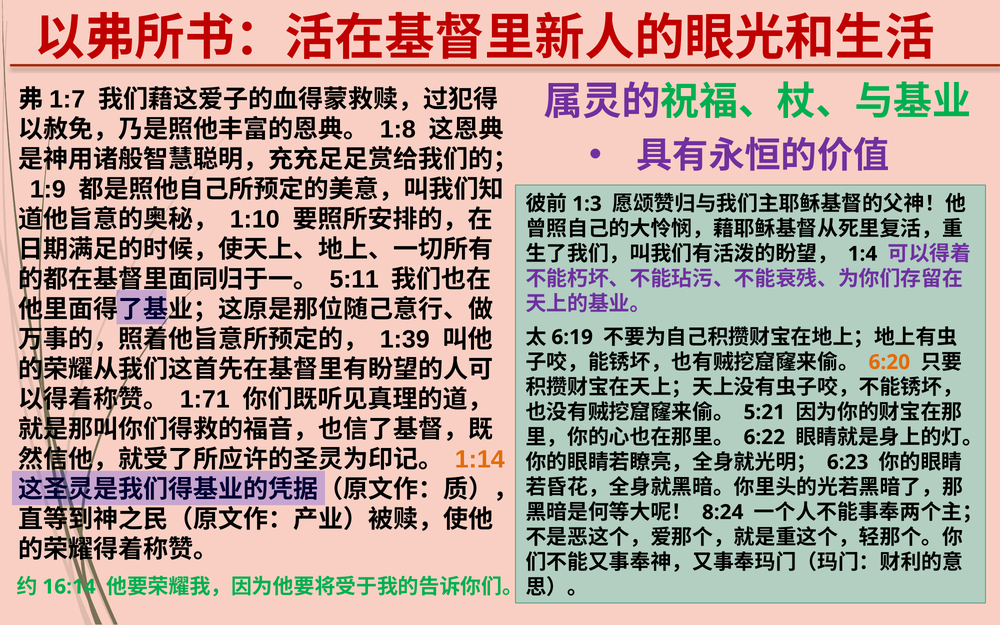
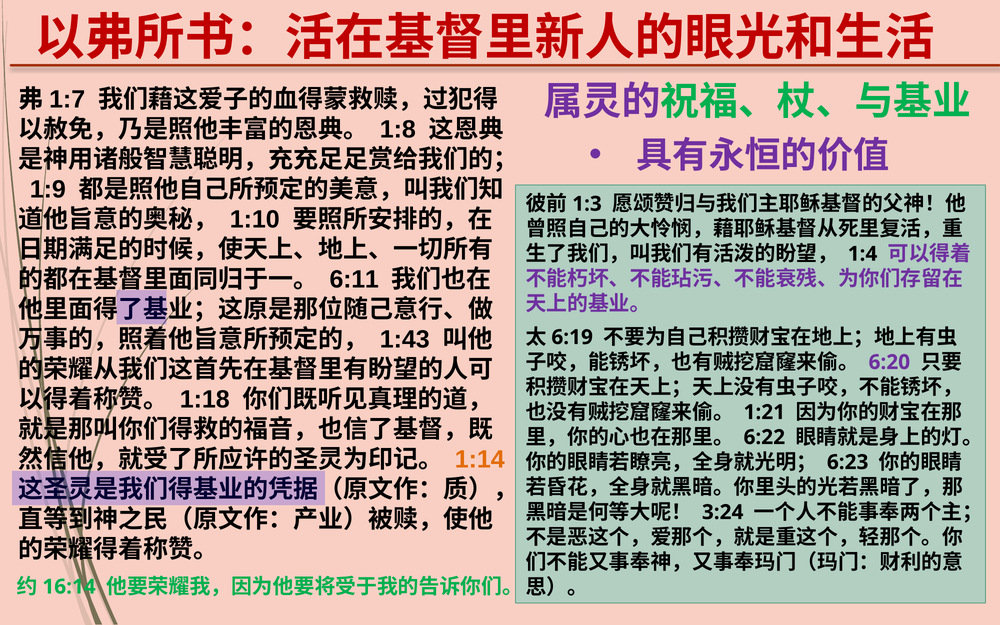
5:11: 5:11 -> 6:11
1:39: 1:39 -> 1:43
6:20 colour: orange -> purple
1:71: 1:71 -> 1:18
5:21: 5:21 -> 1:21
8:24: 8:24 -> 3:24
